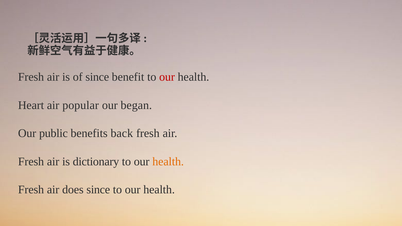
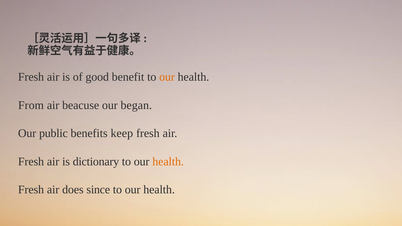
of since: since -> good
our at (167, 77) colour: red -> orange
Heart: Heart -> From
popular: popular -> beacuse
back: back -> keep
